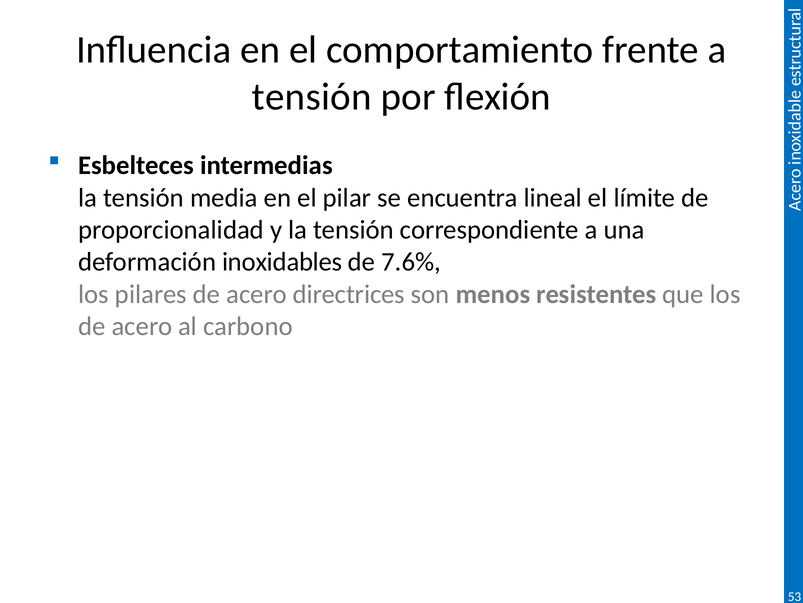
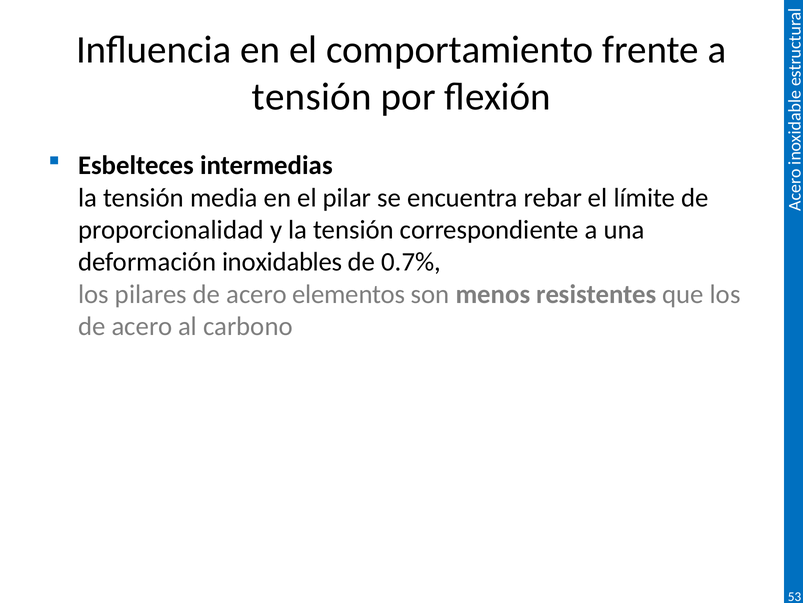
lineal: lineal -> rebar
7.6%: 7.6% -> 0.7%
directrices: directrices -> elementos
